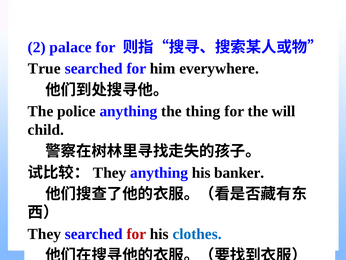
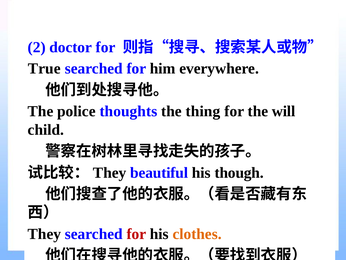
palace: palace -> doctor
police anything: anything -> thoughts
They anything: anything -> beautiful
banker: banker -> though
clothes colour: blue -> orange
